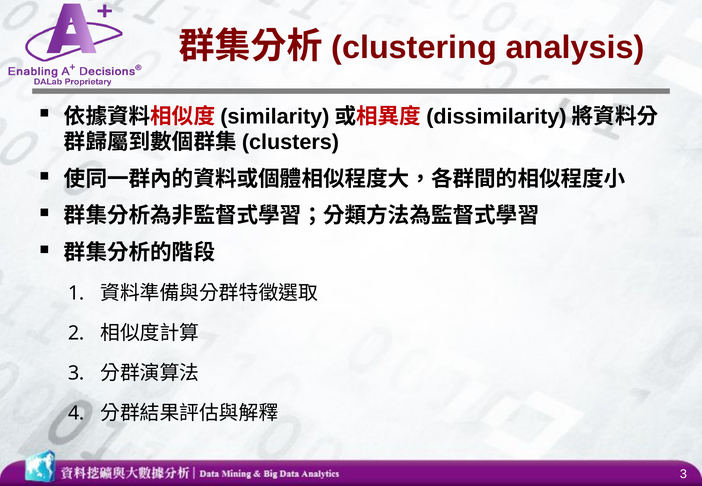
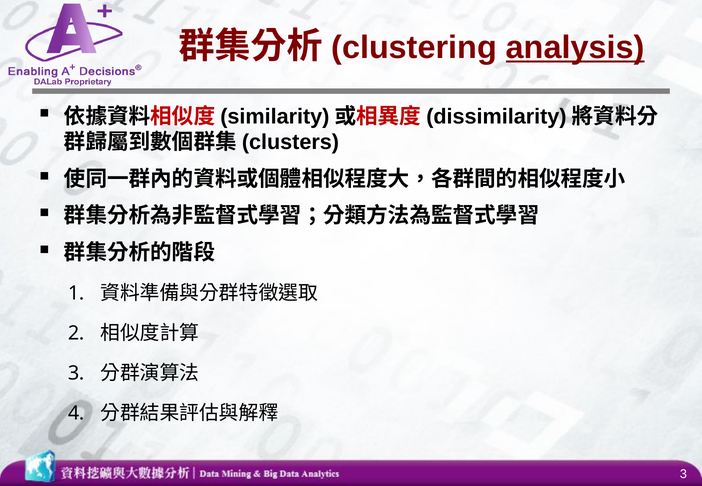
analysis underline: none -> present
